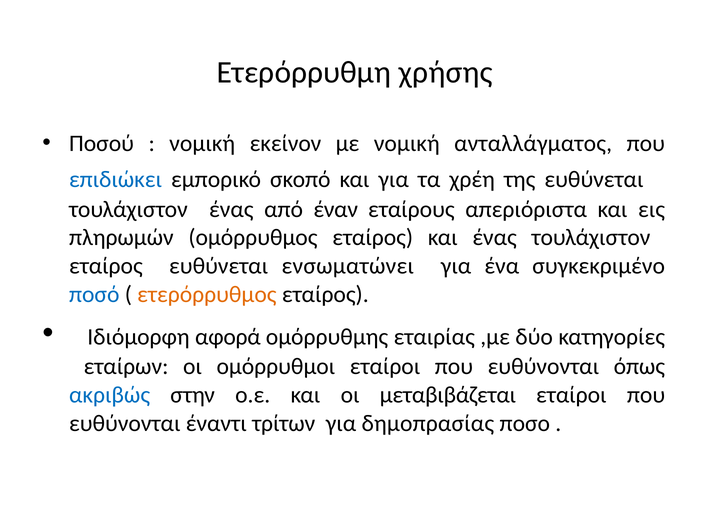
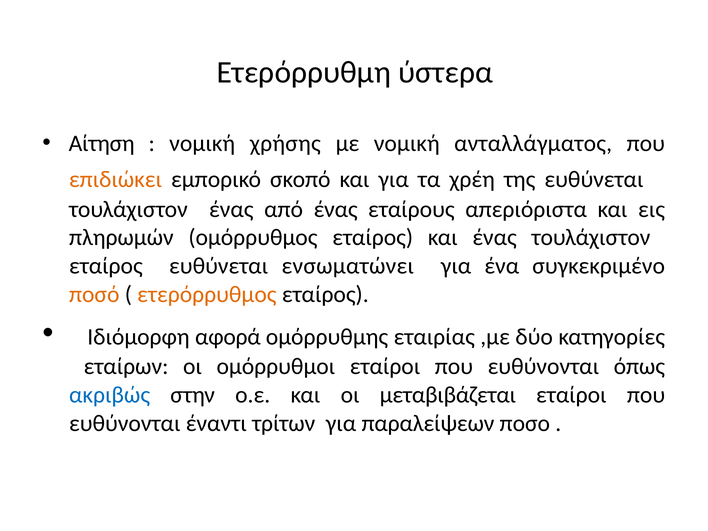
χρήσης: χρήσης -> ύστερα
Ποσού: Ποσού -> Αίτηση
εκείνον: εκείνον -> χρήσης
επιδιώκει colour: blue -> orange
από έναν: έναν -> ένας
ποσό colour: blue -> orange
δημοπρασίας: δημοπρασίας -> παραλείψεων
